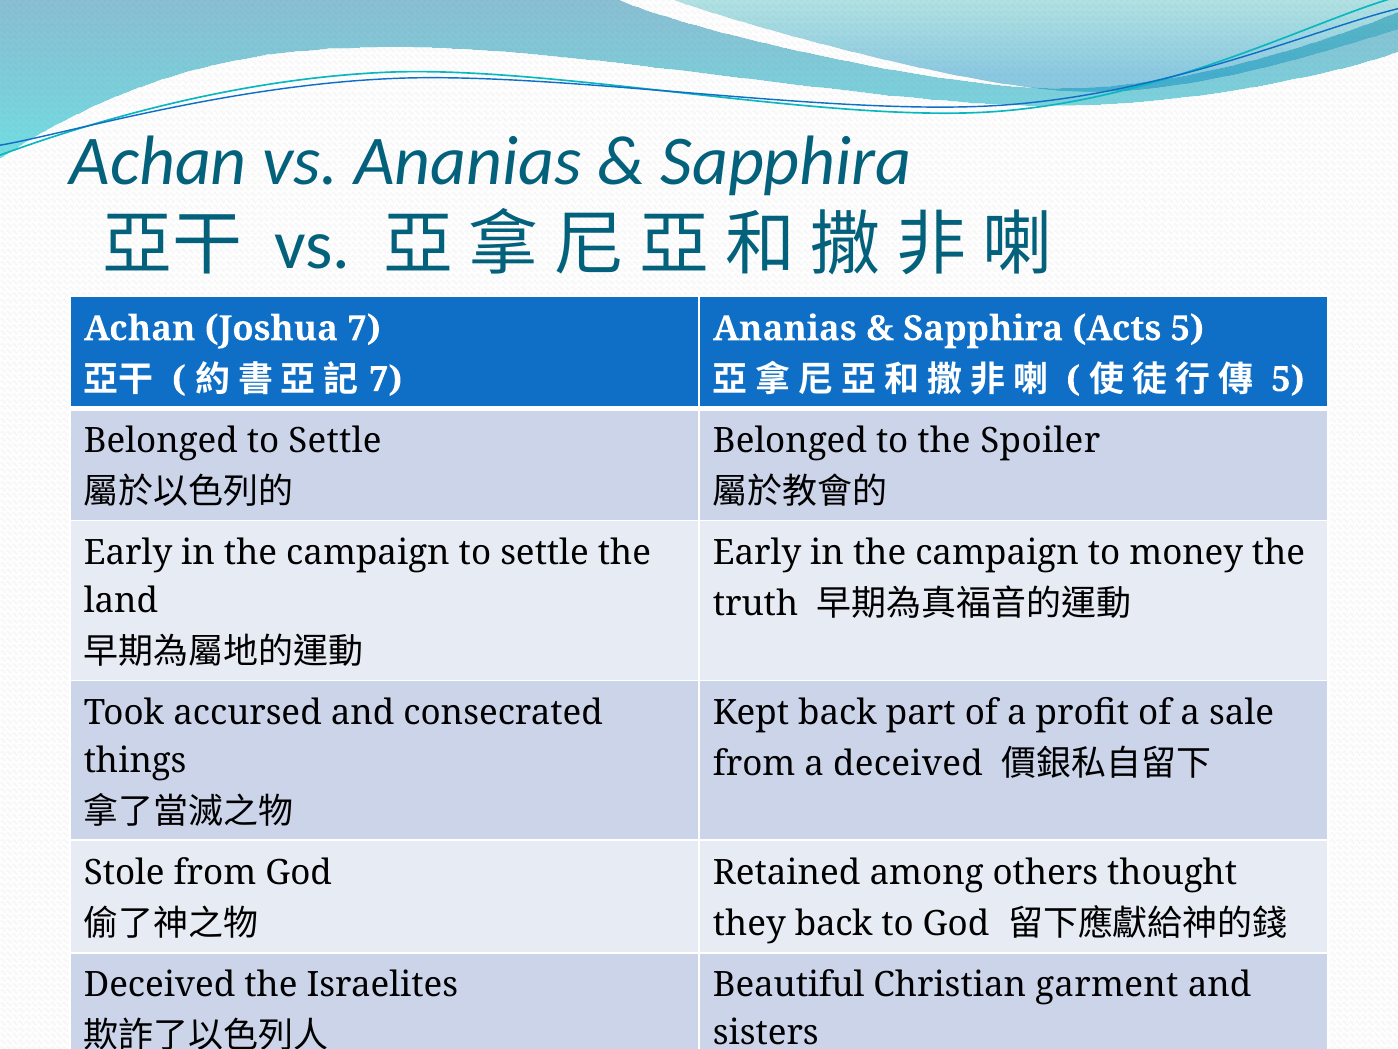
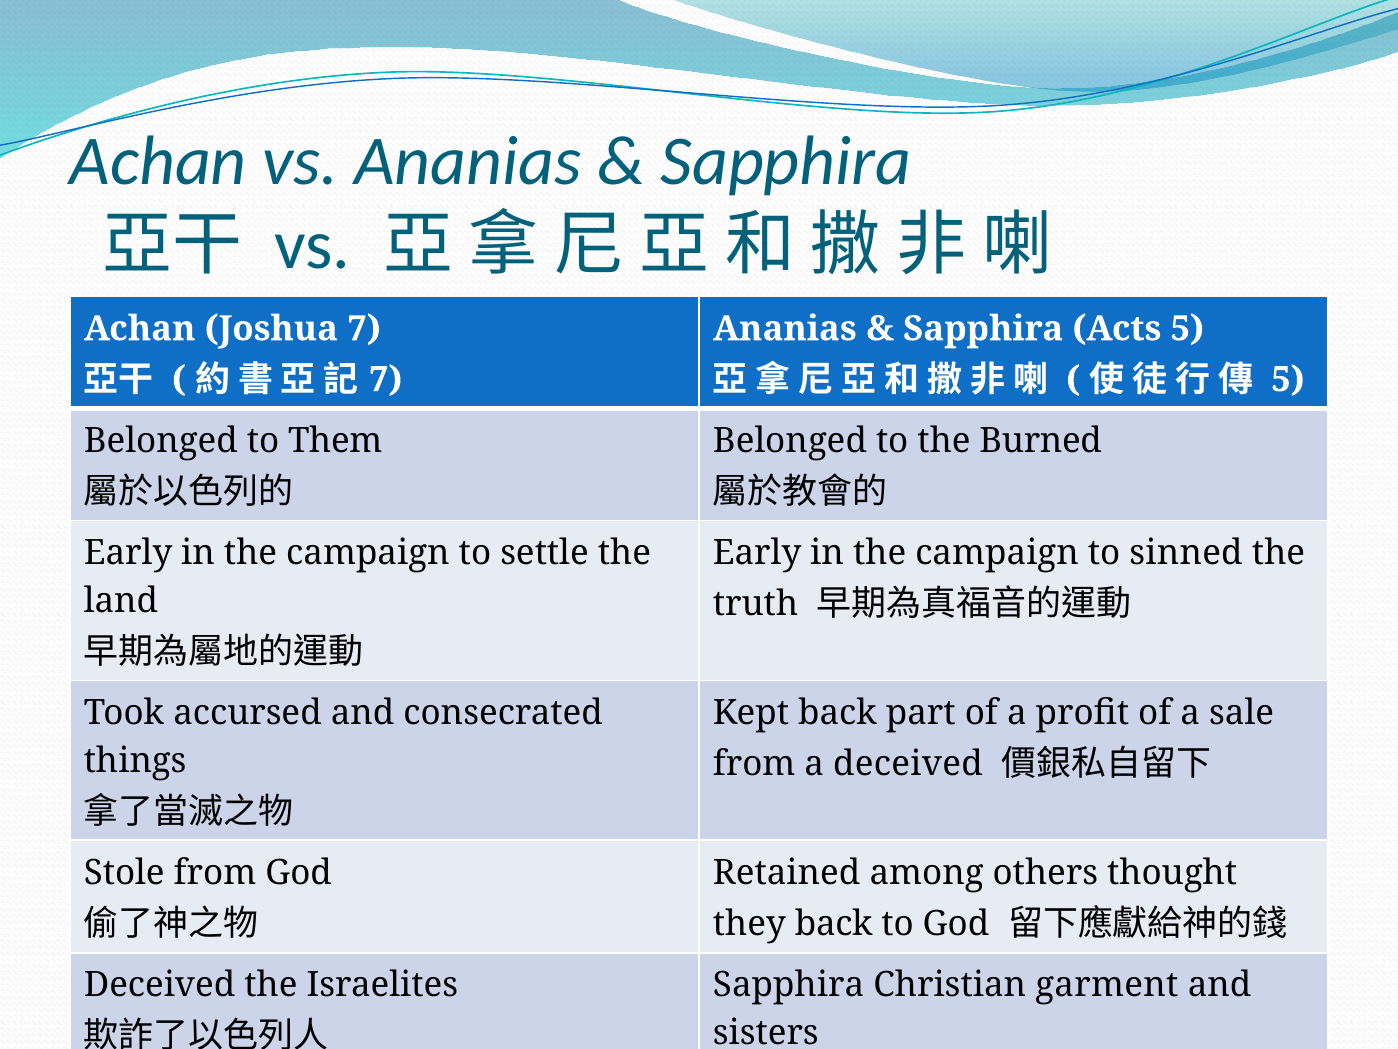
Belonged to Settle: Settle -> Them
Spoiler: Spoiler -> Burned
money: money -> sinned
Beautiful at (789, 985): Beautiful -> Sapphira
